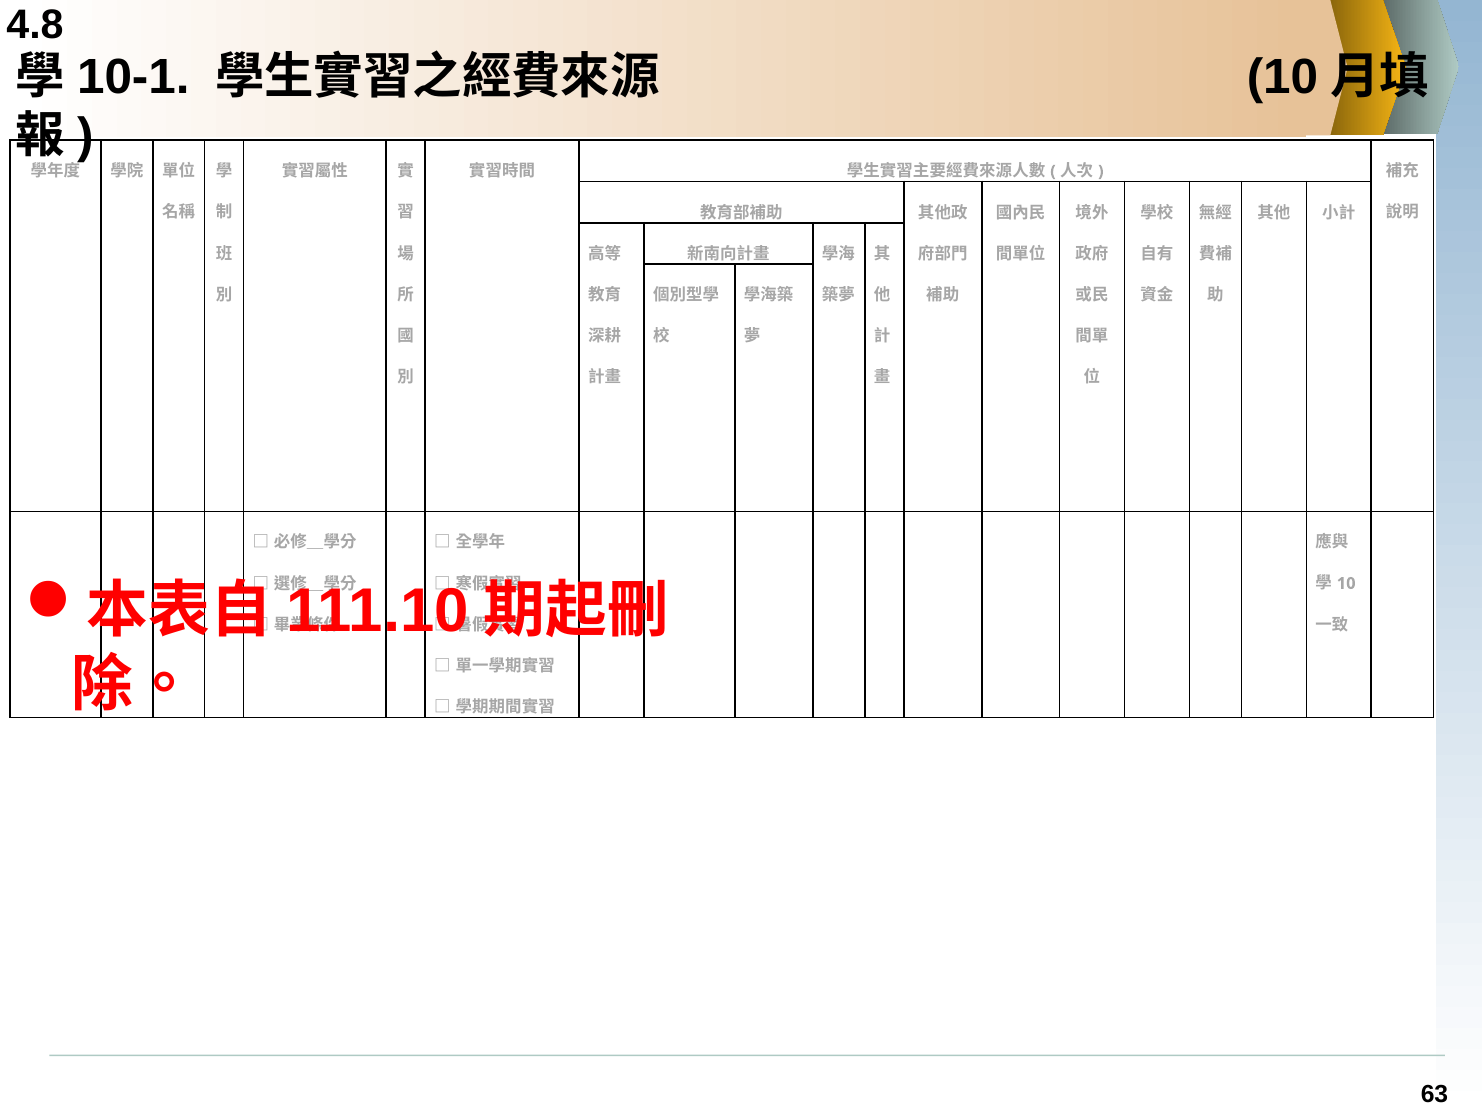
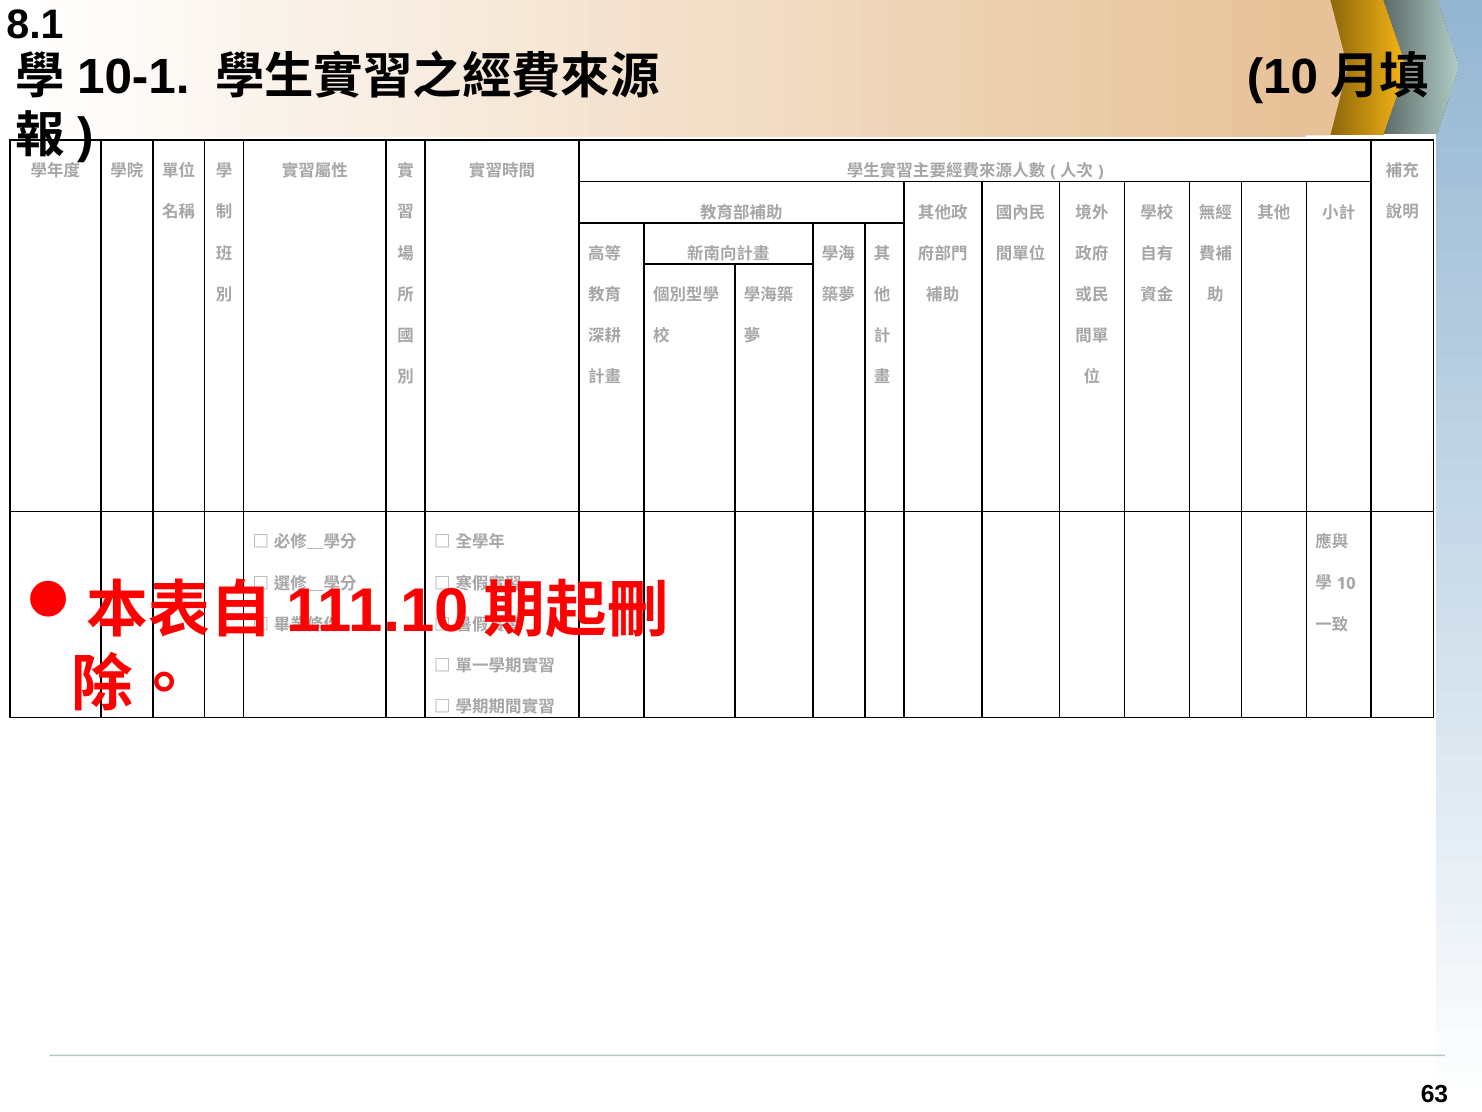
4.8: 4.8 -> 8.1
